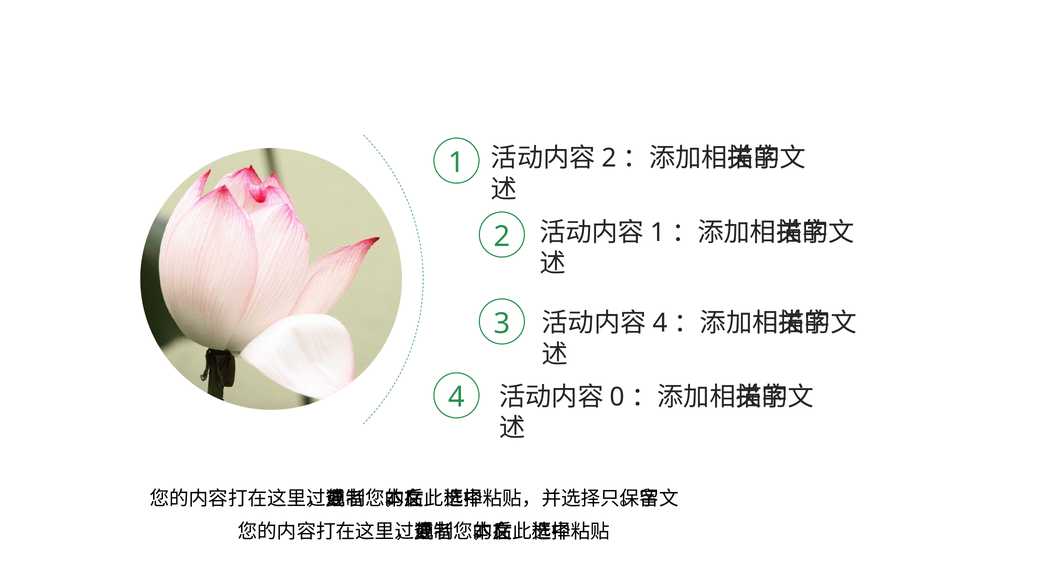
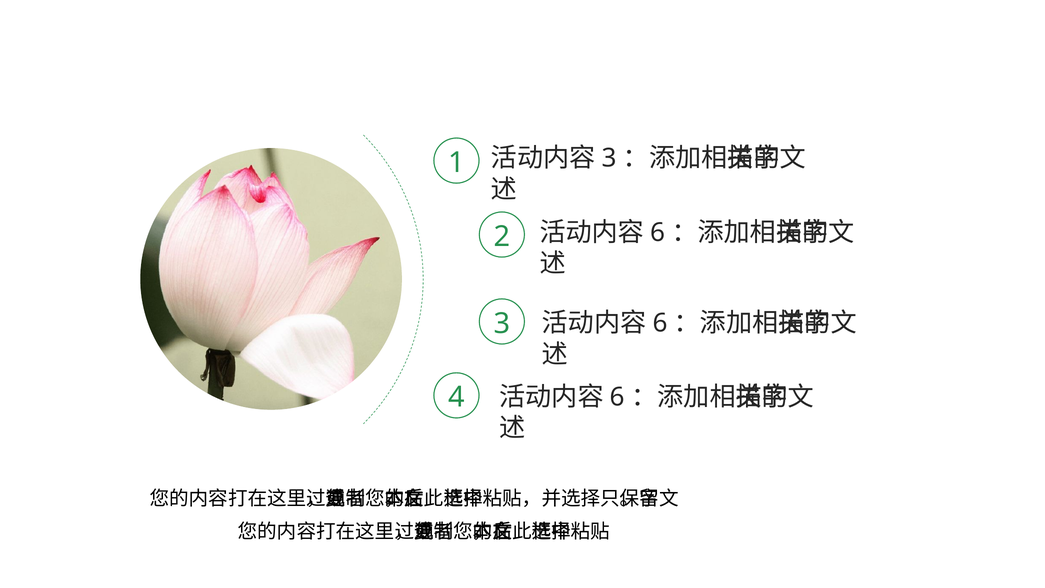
2 at (609, 158): 2 -> 3
1 at (658, 232): 1 -> 6
4 at (660, 323): 4 -> 6
0 at (617, 397): 0 -> 6
